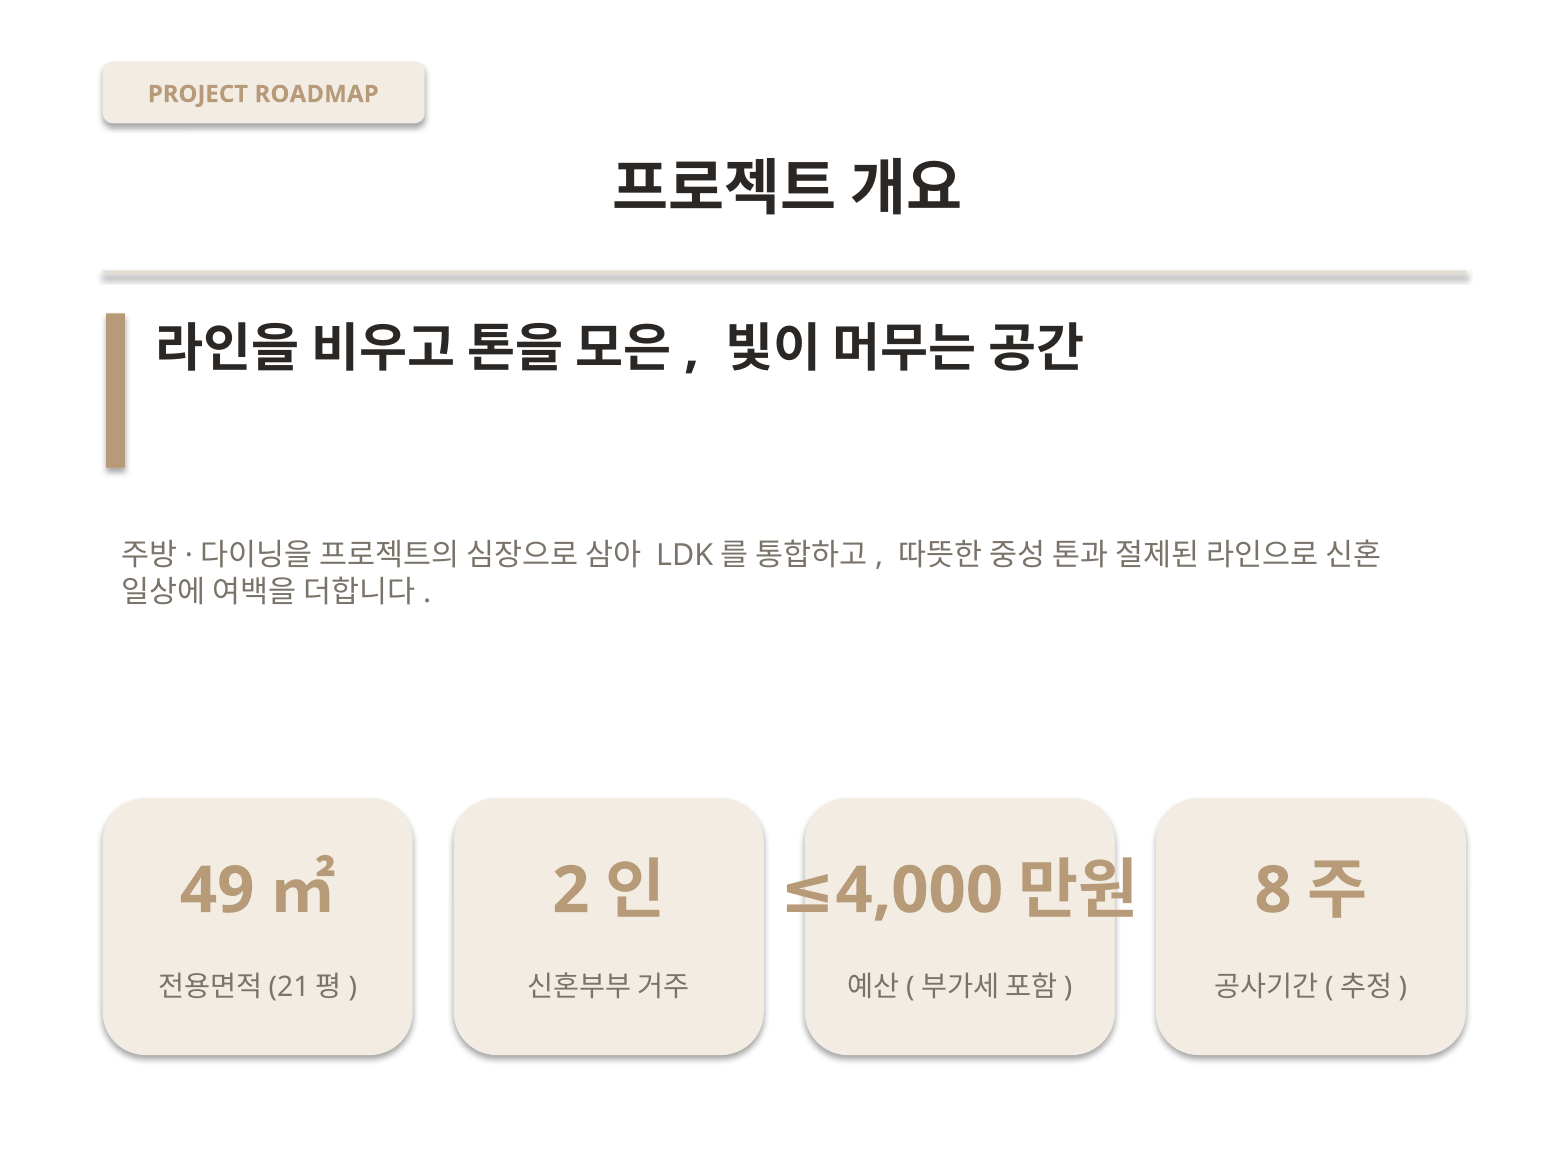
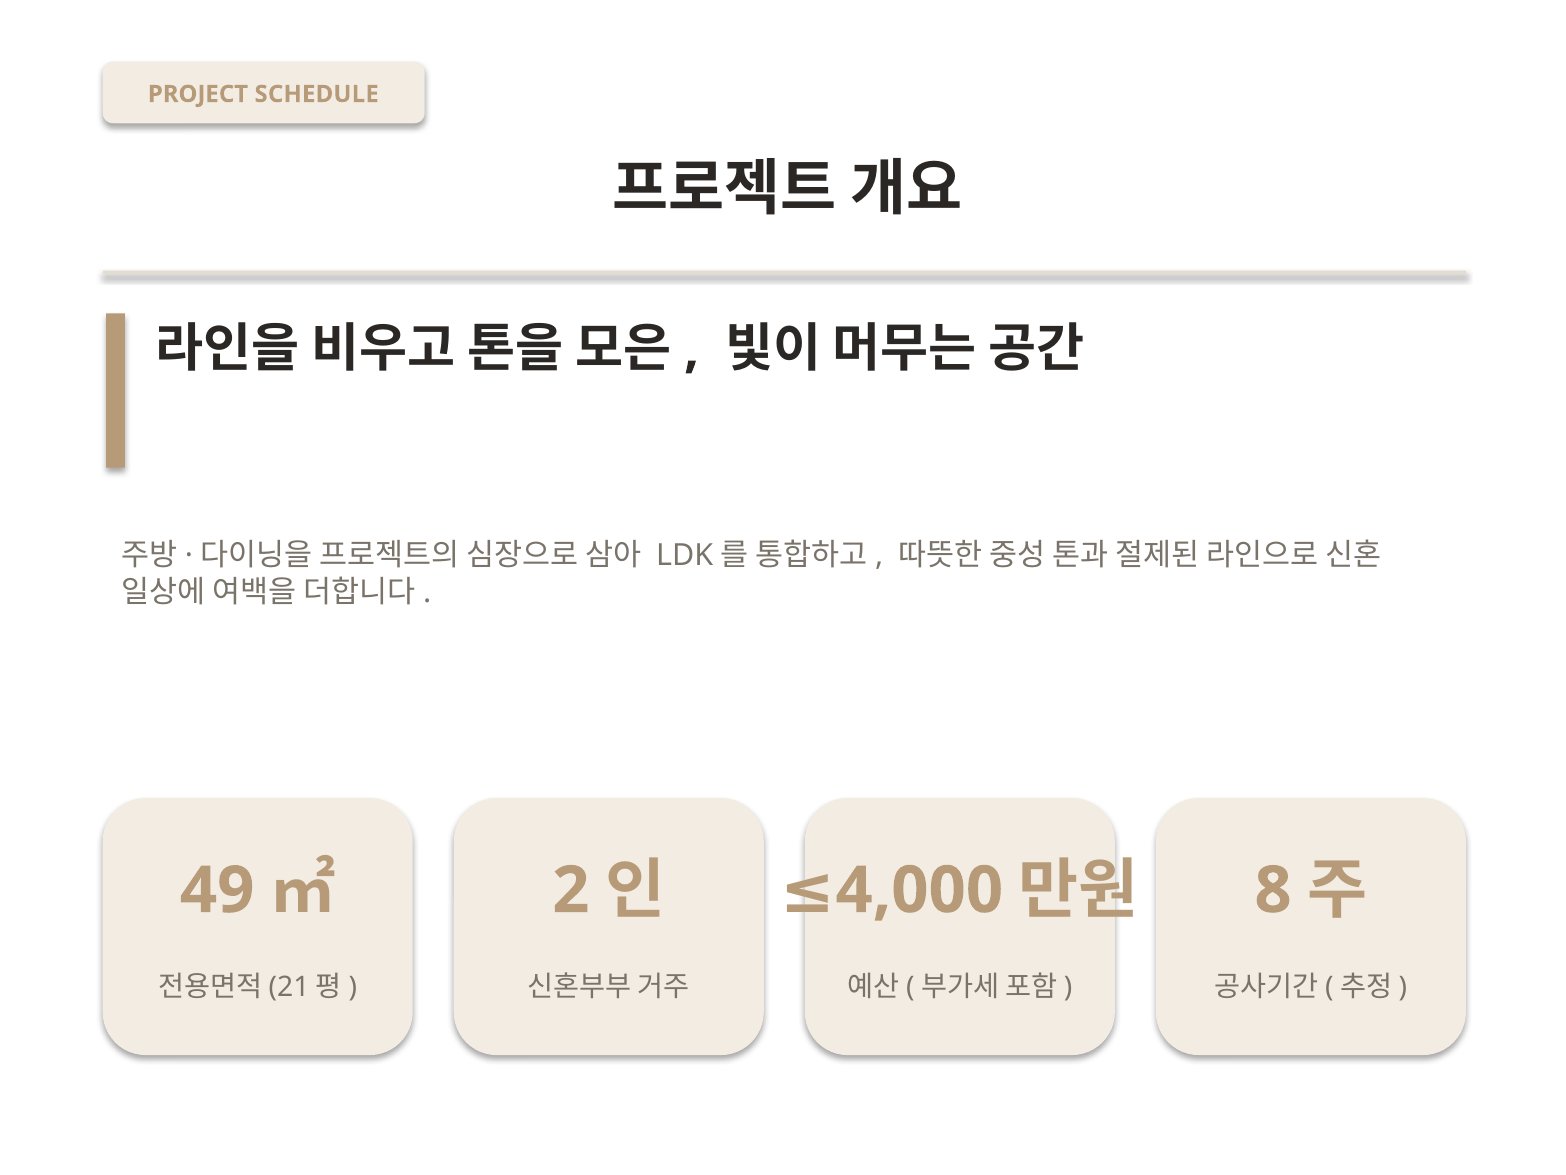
ROADMAP: ROADMAP -> SCHEDULE
